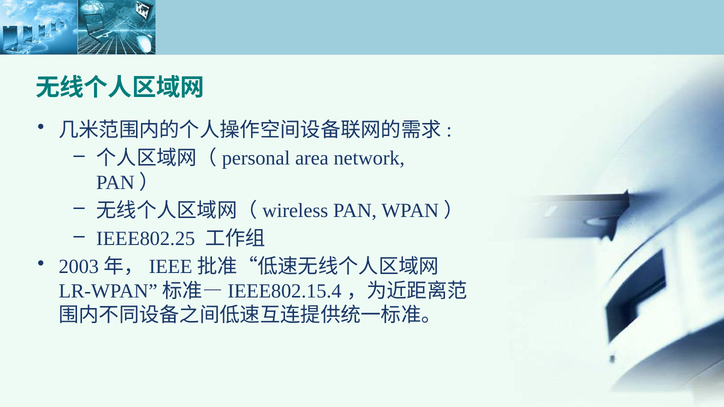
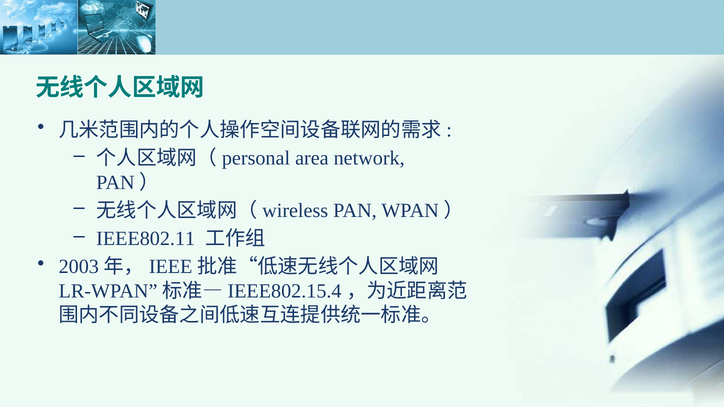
IEEE802.25: IEEE802.25 -> IEEE802.11
